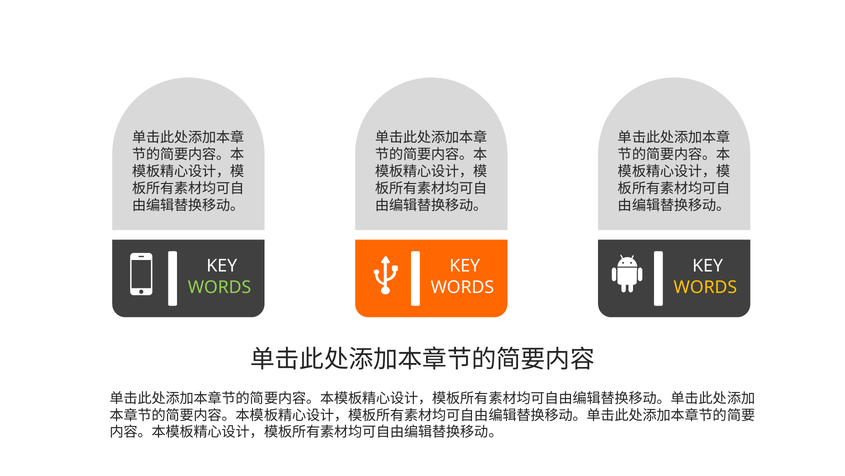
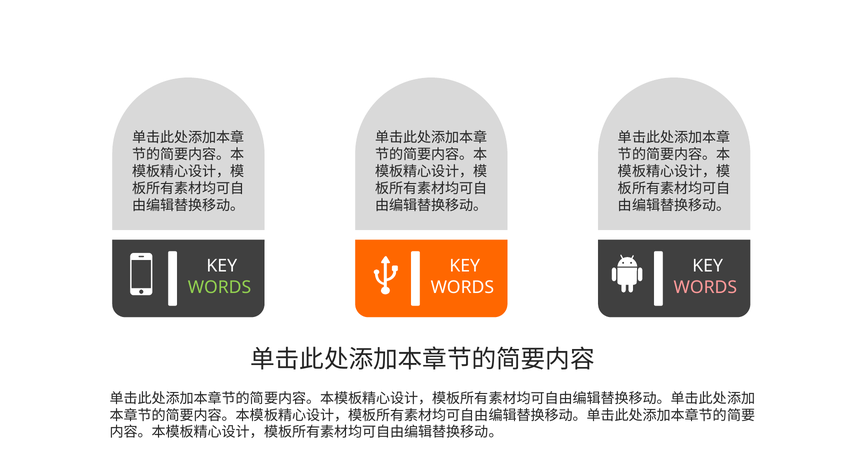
WORDS at (705, 287) colour: yellow -> pink
